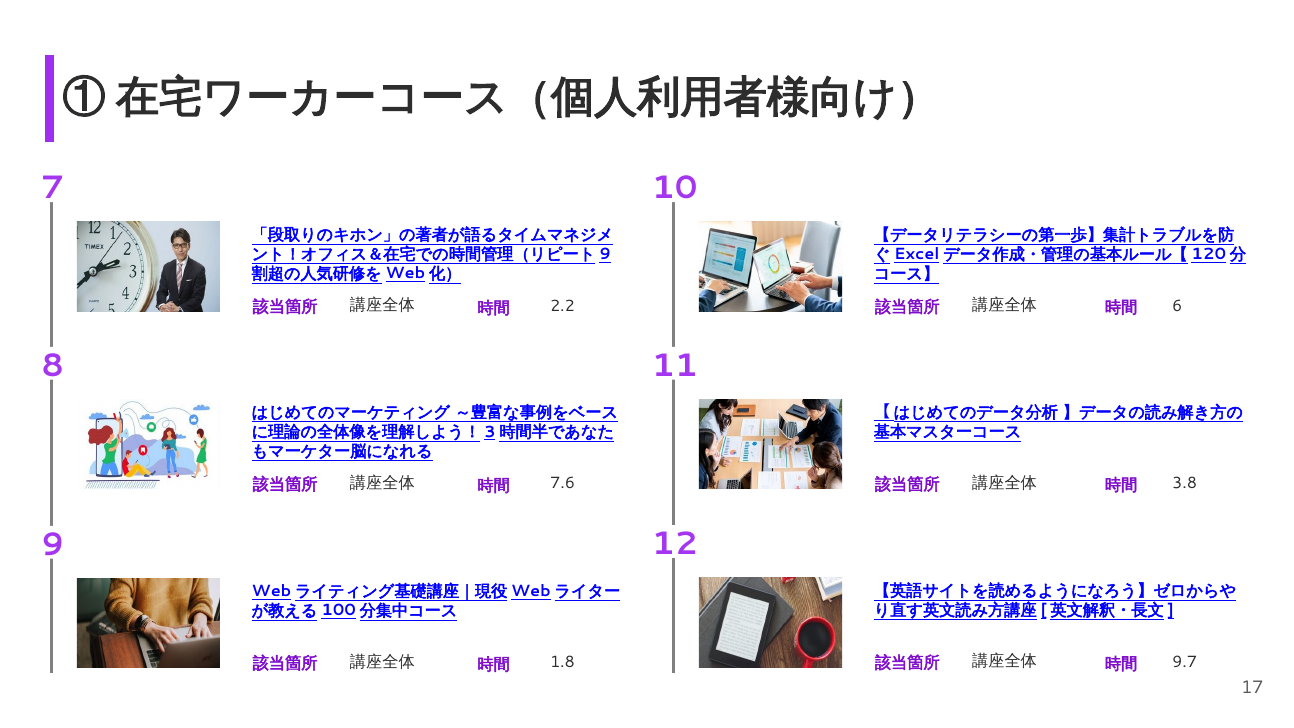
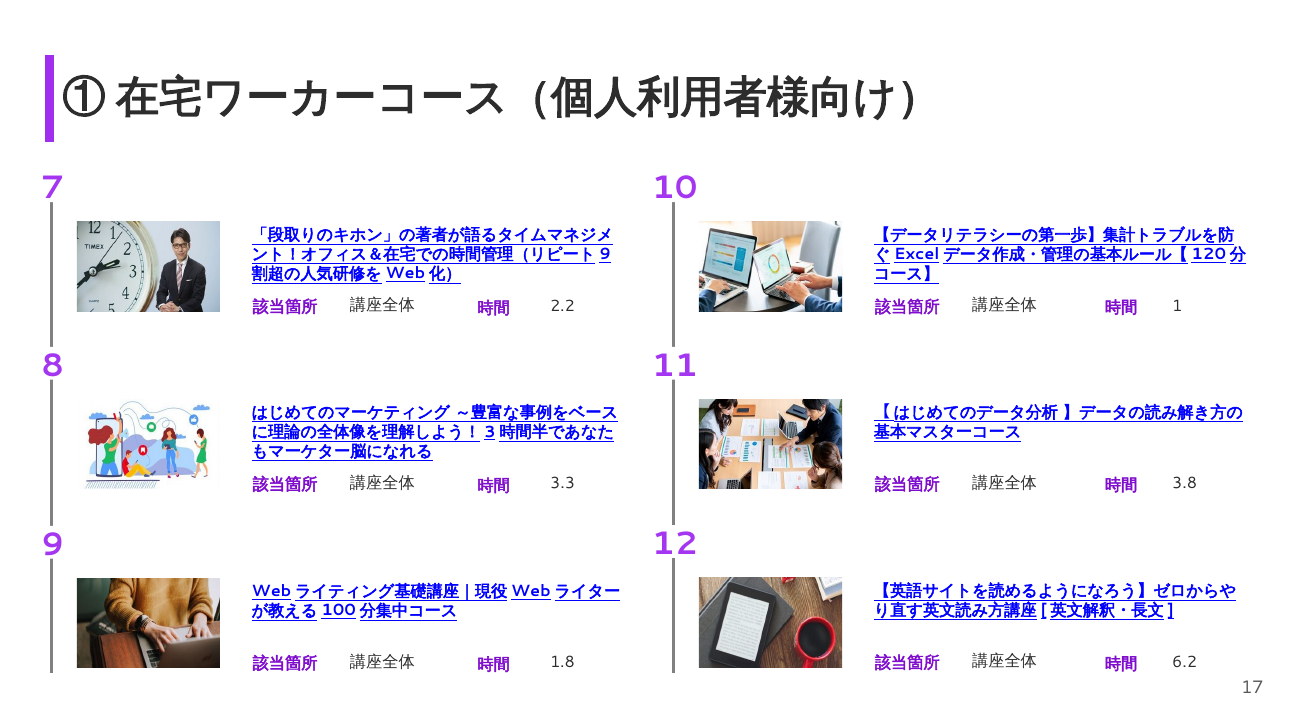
6: 6 -> 1
7.6: 7.6 -> 3.3
9.7: 9.7 -> 6.2
